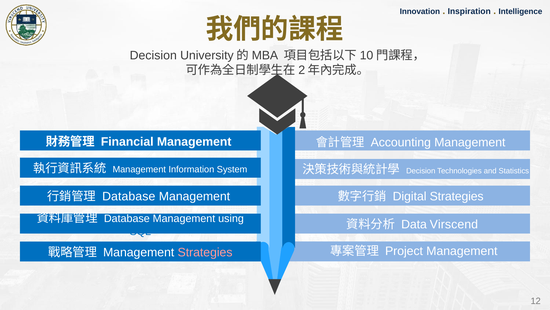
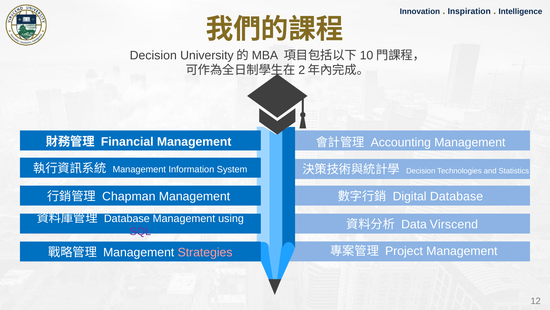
Database at (129, 196): Database -> Chapman
Digital Strategies: Strategies -> Database
SQL colour: blue -> purple
